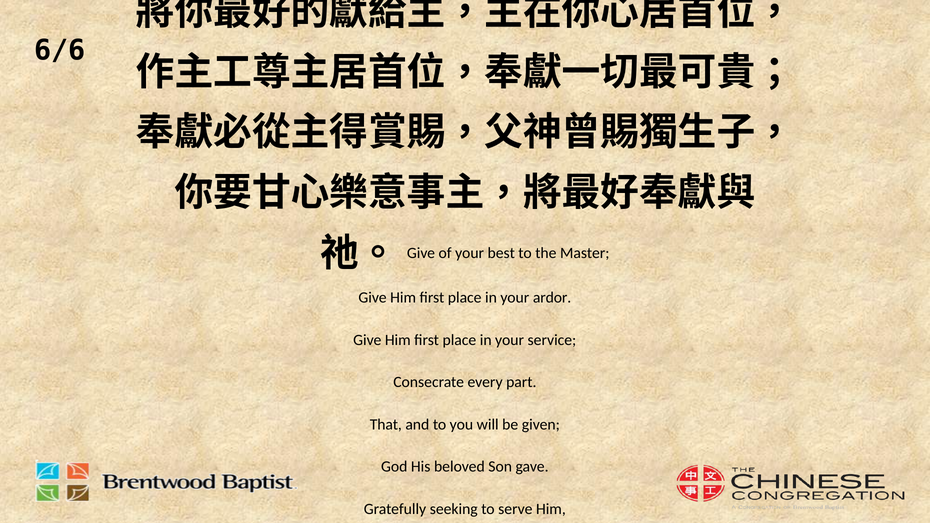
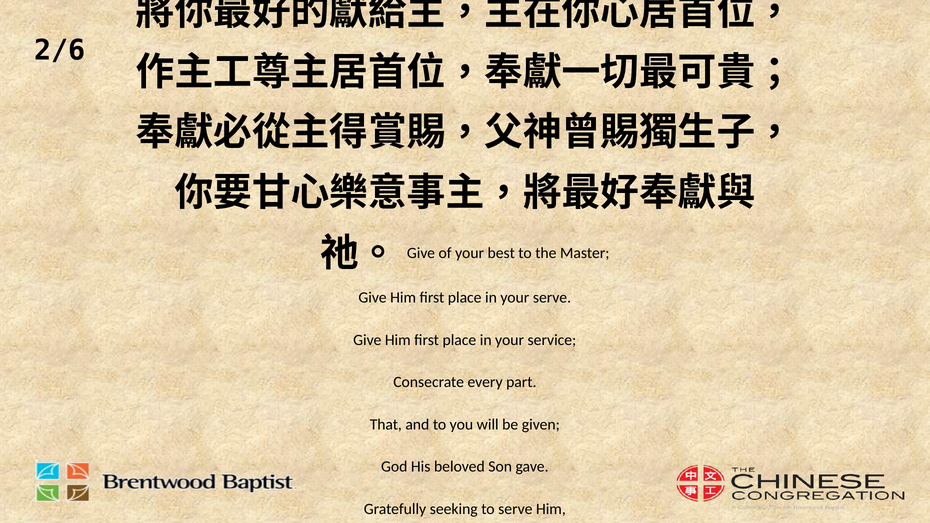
6/6: 6/6 -> 2/6
your ardor: ardor -> serve
